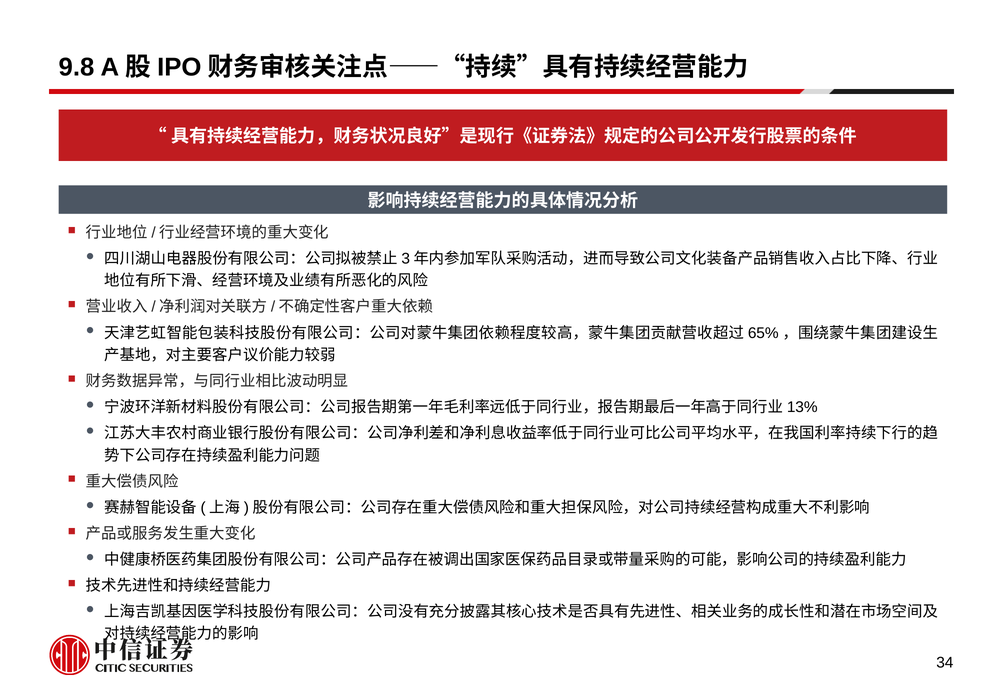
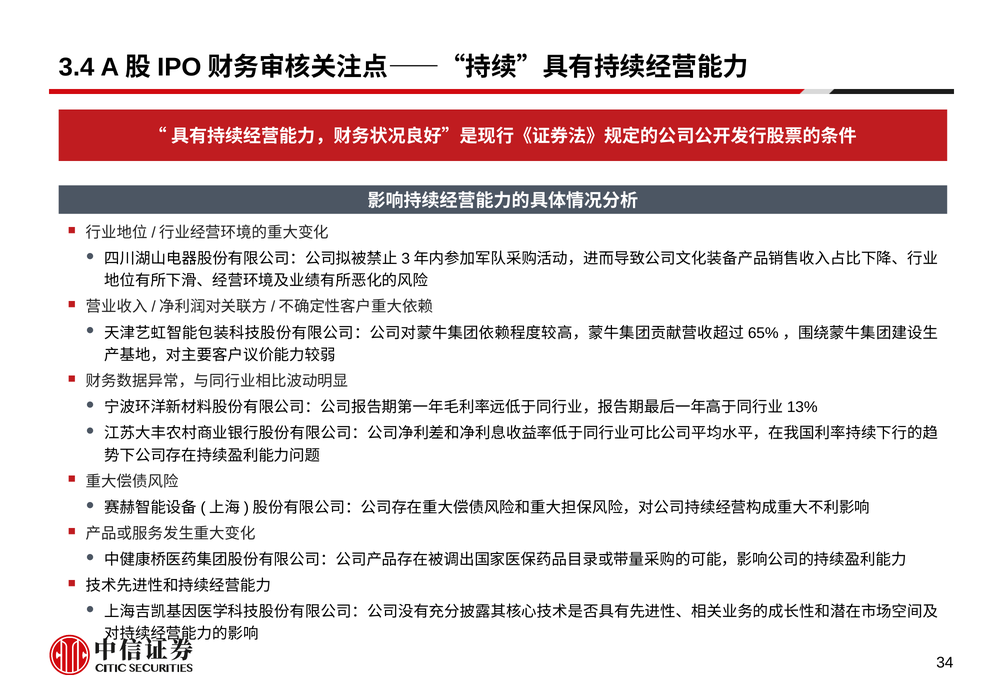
9.8: 9.8 -> 3.4
